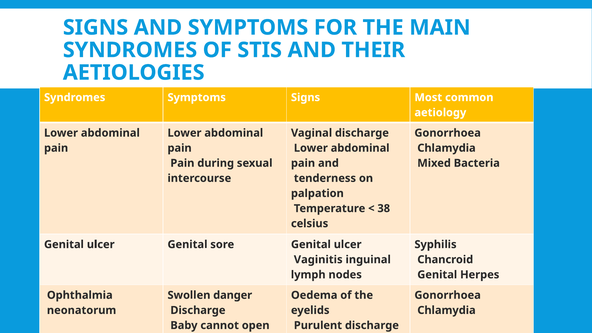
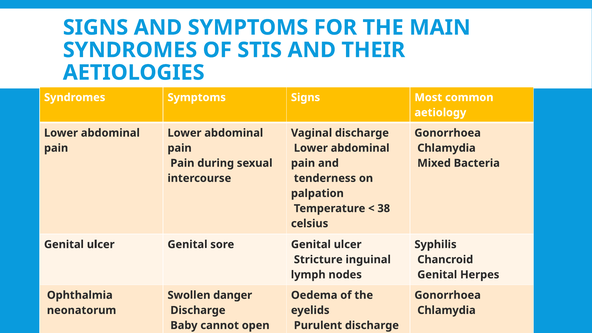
Vaginitis: Vaginitis -> Stricture
